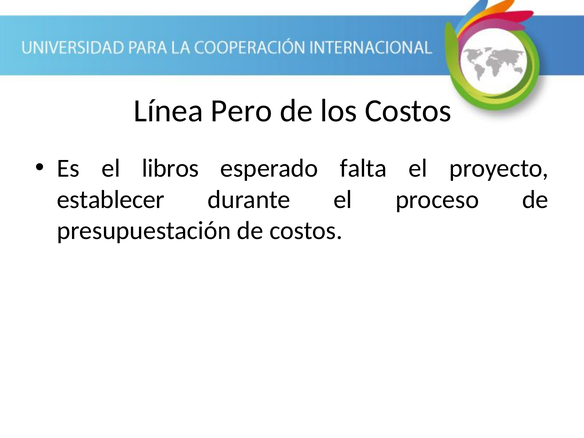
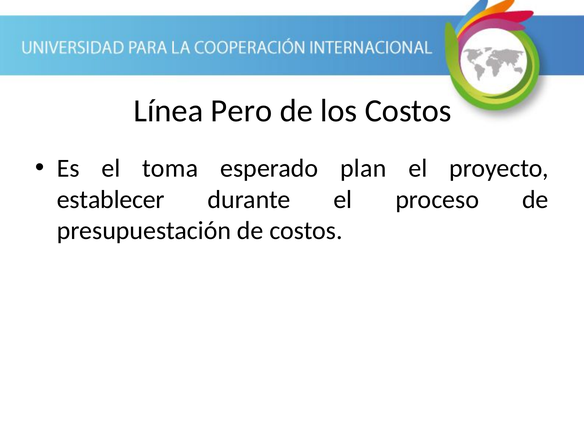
libros: libros -> toma
falta: falta -> plan
